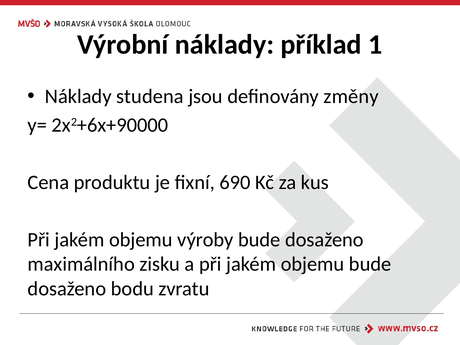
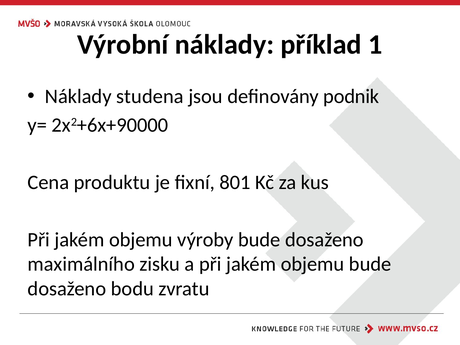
změny: změny -> podnik
690: 690 -> 801
